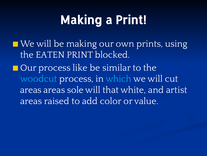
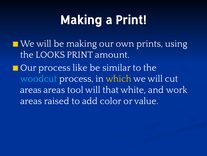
EATEN: EATEN -> LOOKS
blocked: blocked -> amount
which colour: light blue -> yellow
sole: sole -> tool
artist: artist -> work
